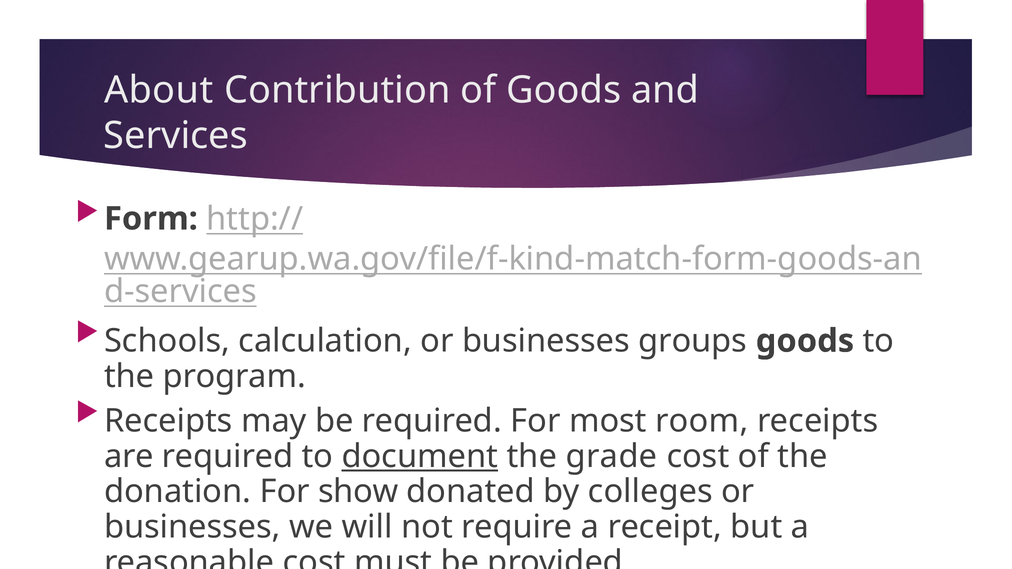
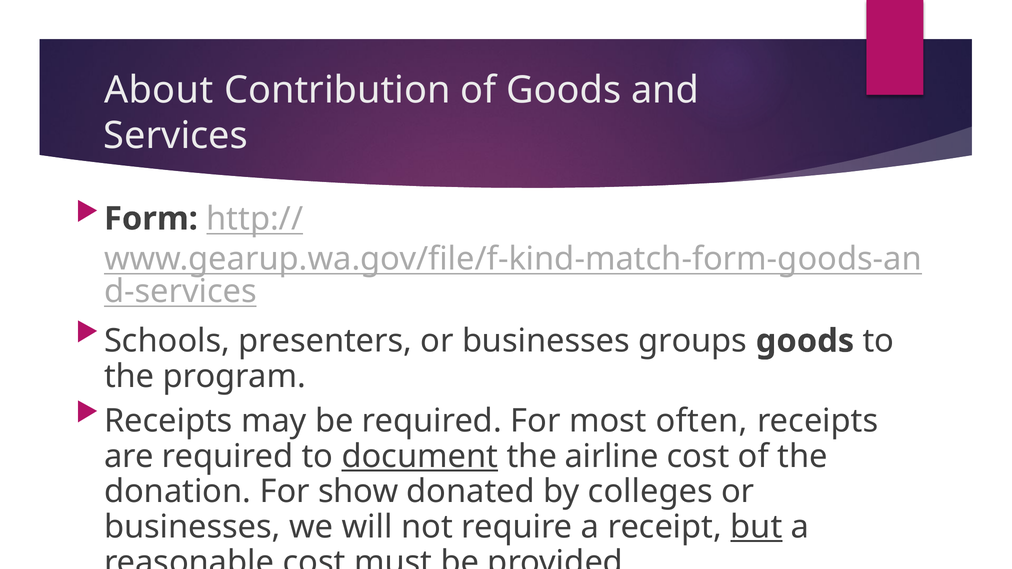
calculation: calculation -> presenters
room: room -> often
grade: grade -> airline
but underline: none -> present
